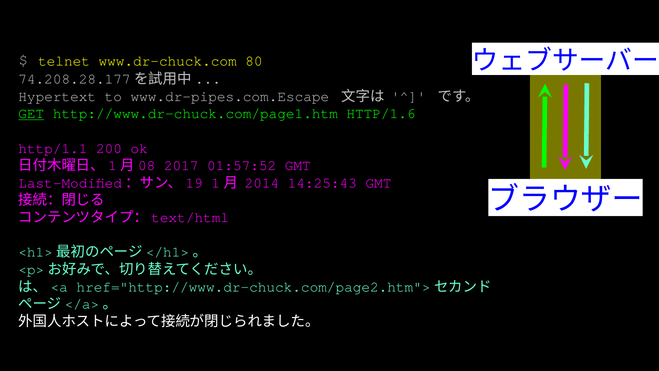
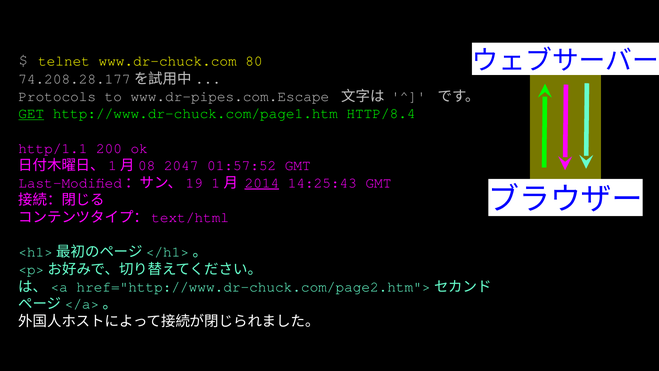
Hypertext: Hypertext -> Protocols
HTTP/1.6: HTTP/1.6 -> HTTP/8.4
2017: 2017 -> 2047
2014 underline: none -> present
